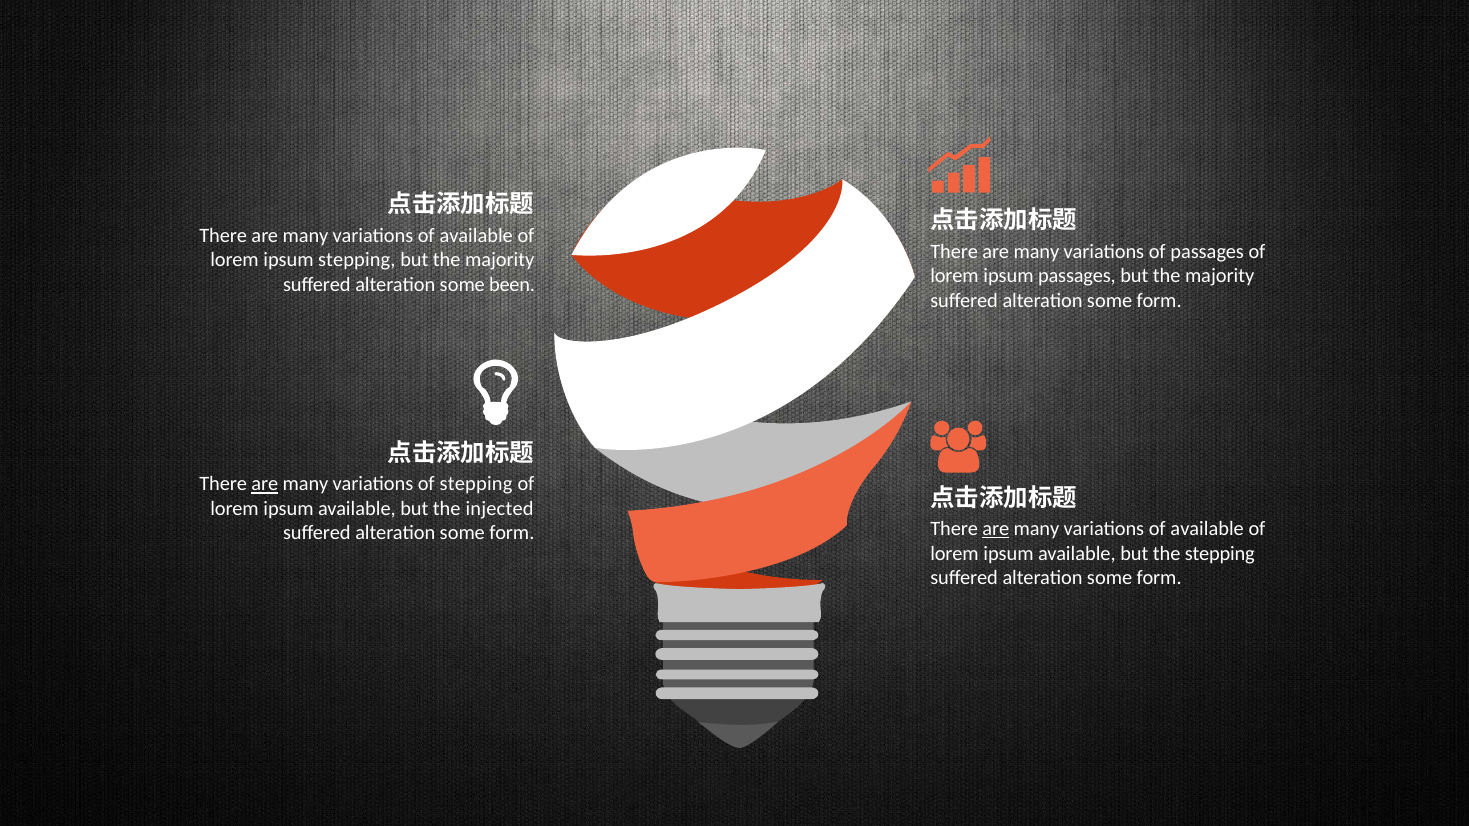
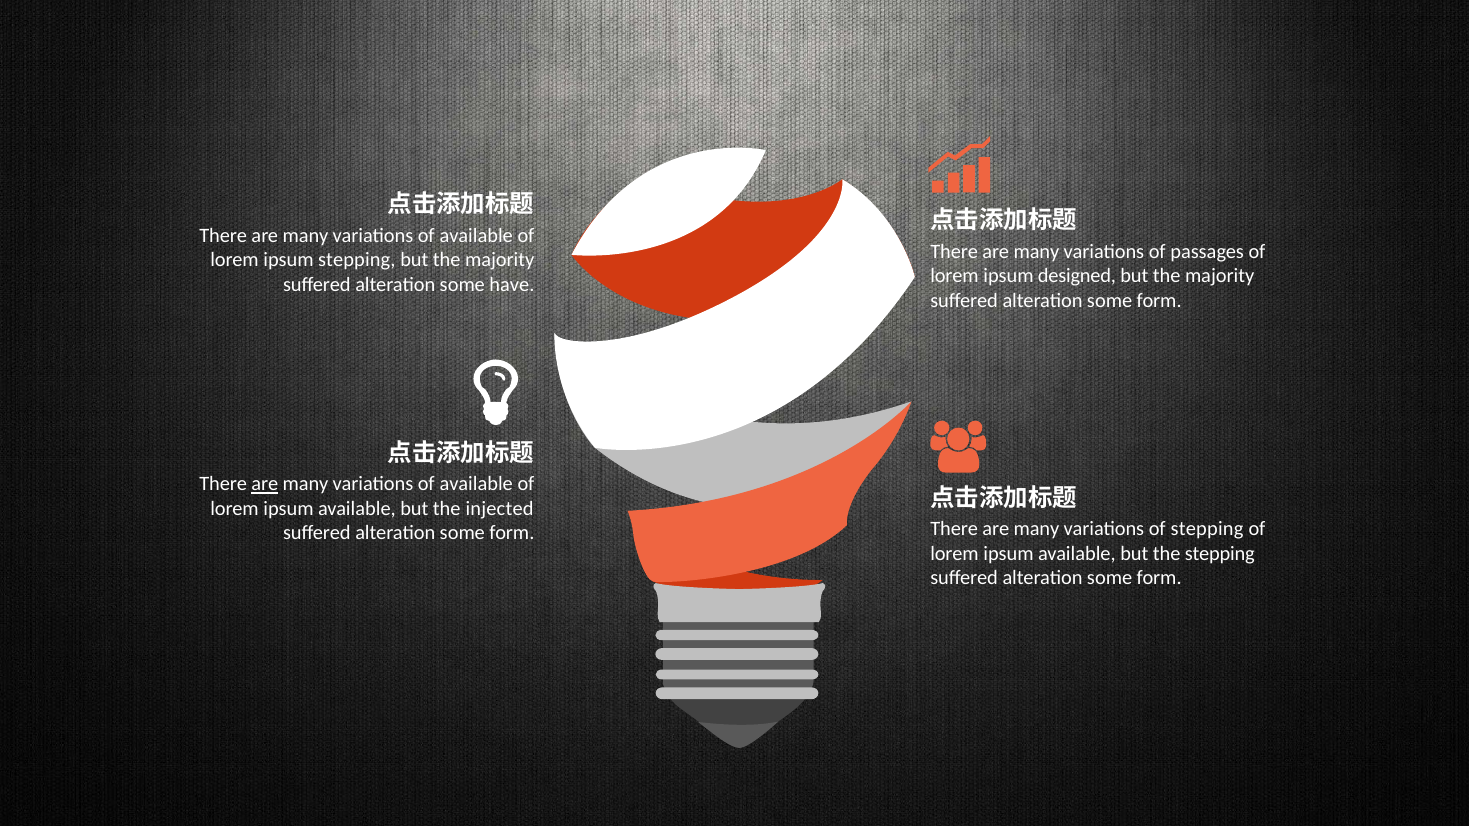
ipsum passages: passages -> designed
been: been -> have
stepping at (476, 484): stepping -> available
are at (996, 529) underline: present -> none
available at (1207, 529): available -> stepping
